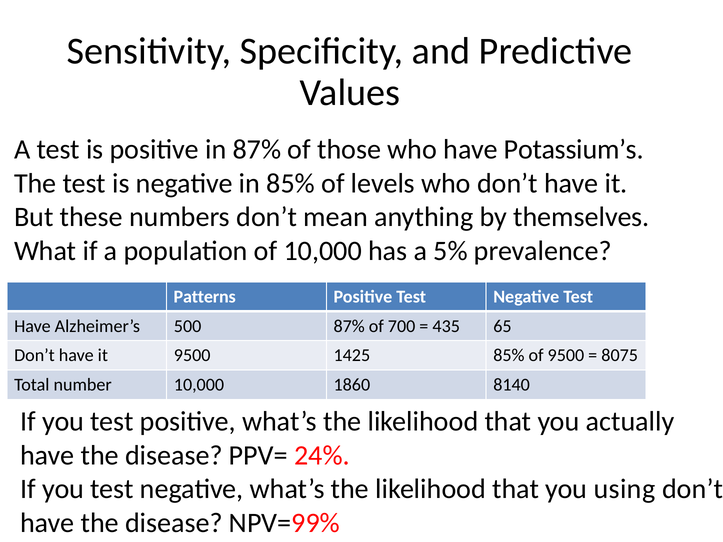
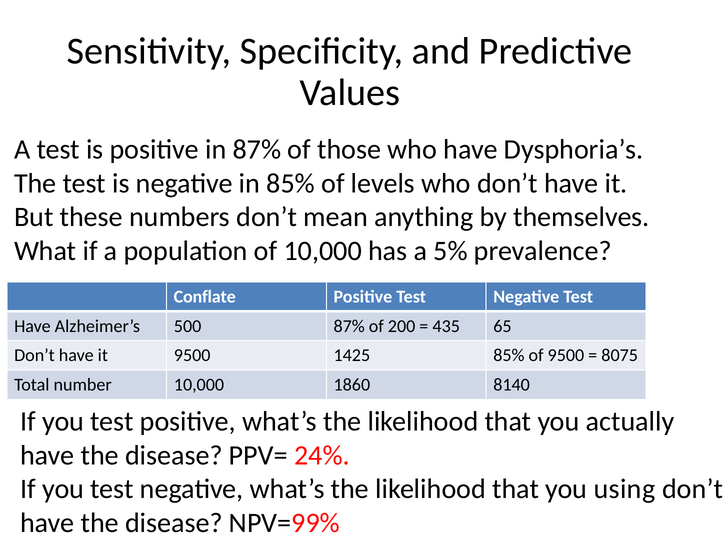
Potassium’s: Potassium’s -> Dysphoria’s
Patterns: Patterns -> Conflate
700: 700 -> 200
